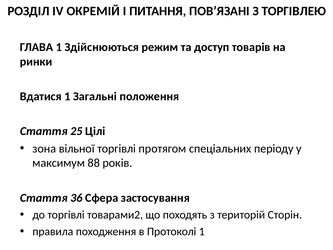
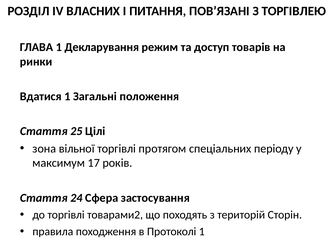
ОКРЕМІЙ: ОКРЕМІЙ -> ВЛАСНИХ
Здійснюються: Здійснюються -> Декларування
88: 88 -> 17
36: 36 -> 24
